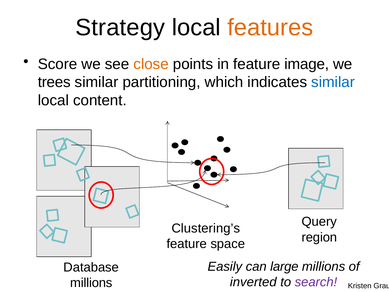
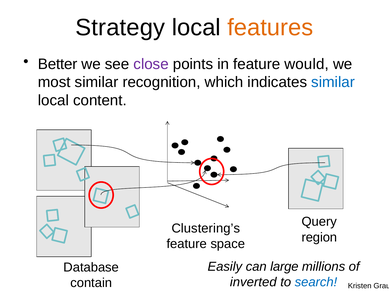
Score: Score -> Better
close colour: orange -> purple
image: image -> would
trees: trees -> most
partitioning: partitioning -> recognition
search colour: purple -> blue
millions at (91, 283): millions -> contain
